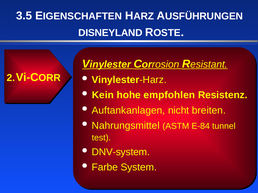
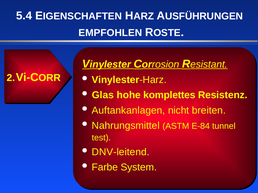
3.5: 3.5 -> 5.4
DISNEYLAND: DISNEYLAND -> EMPFOHLEN
Kein: Kein -> Glas
empfohlen: empfohlen -> komplettes
DNV-system: DNV-system -> DNV-leitend
